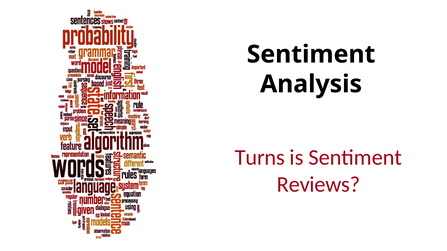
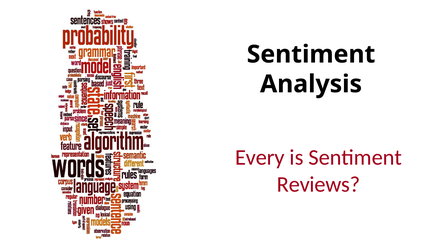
Turns: Turns -> Every
